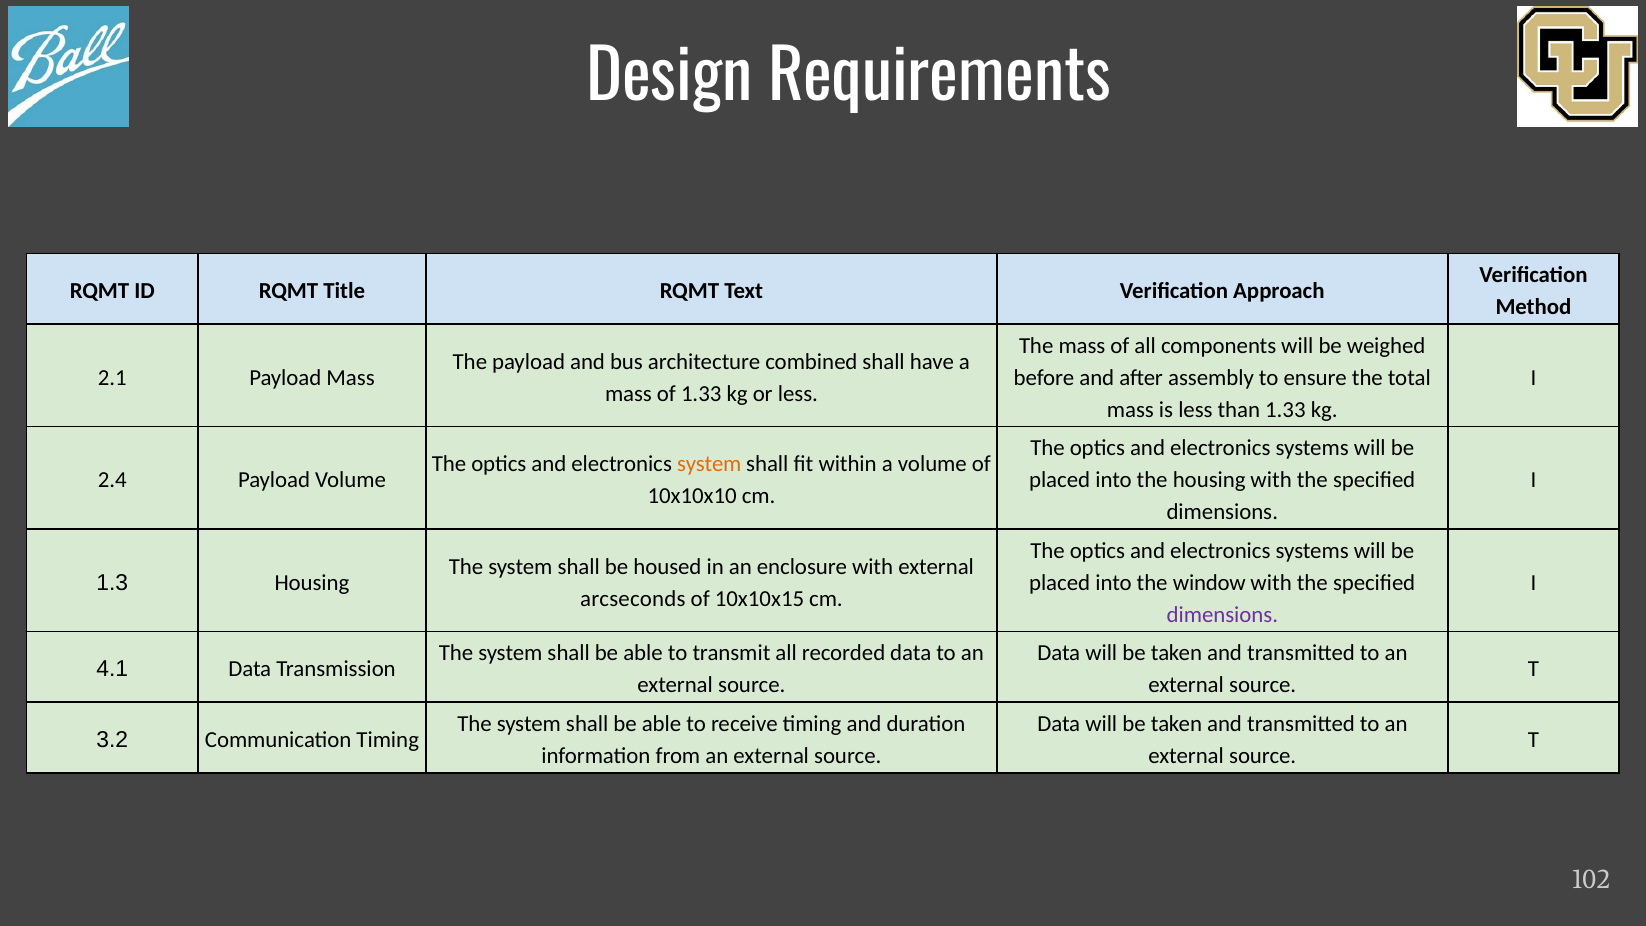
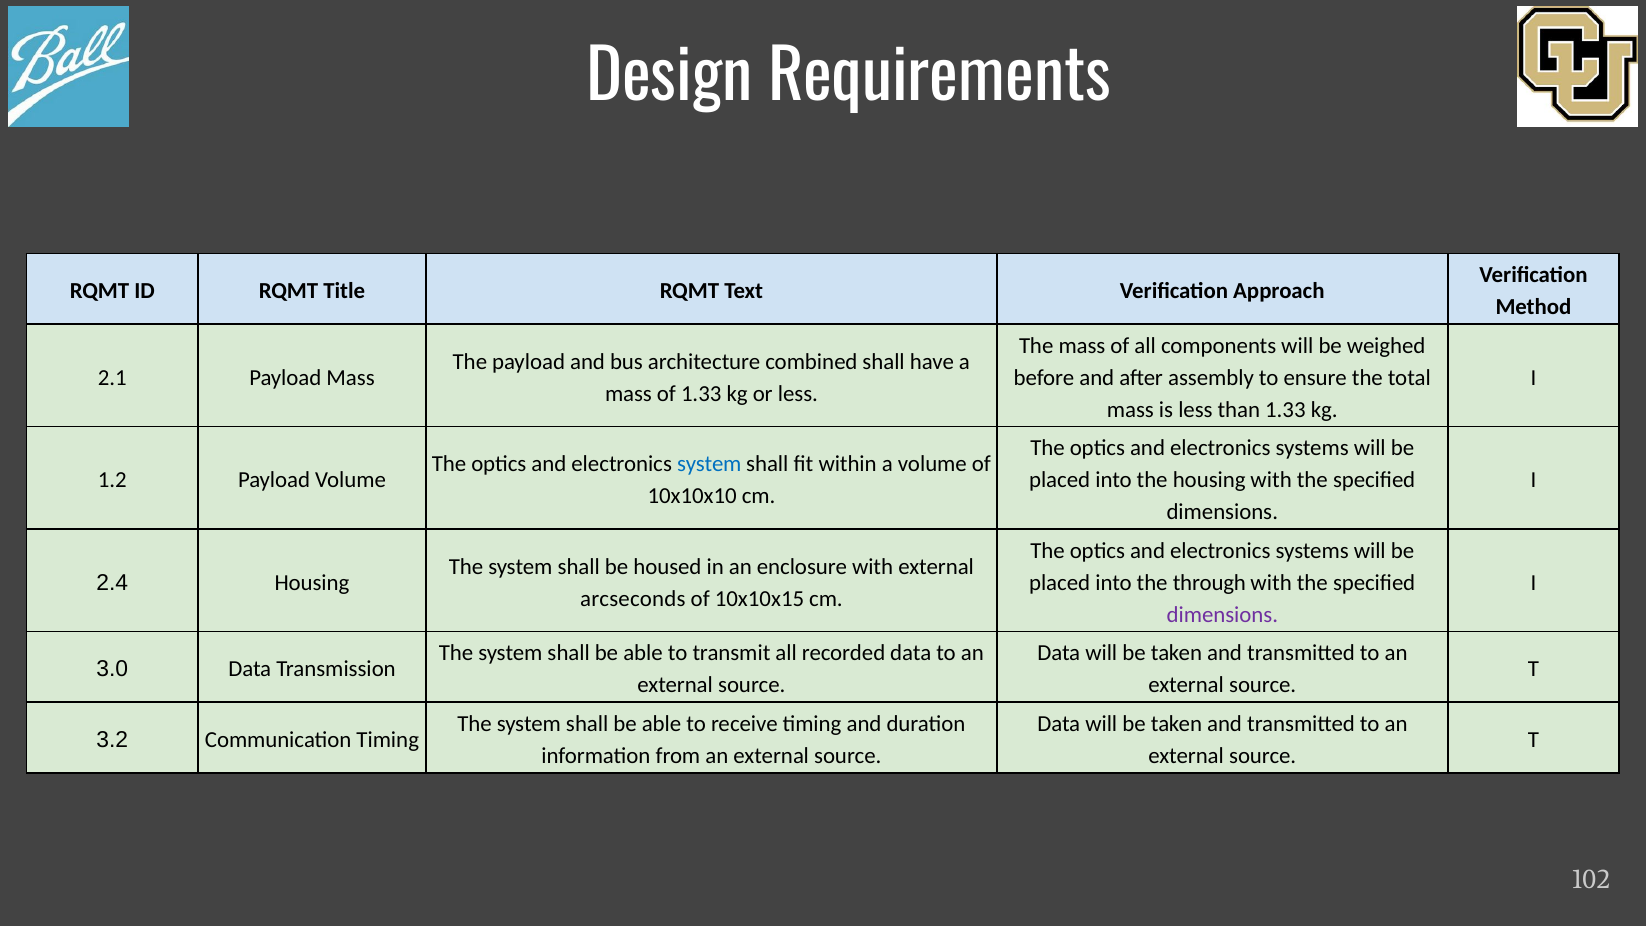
system at (709, 464) colour: orange -> blue
2.4: 2.4 -> 1.2
1.3: 1.3 -> 2.4
window: window -> through
4.1: 4.1 -> 3.0
